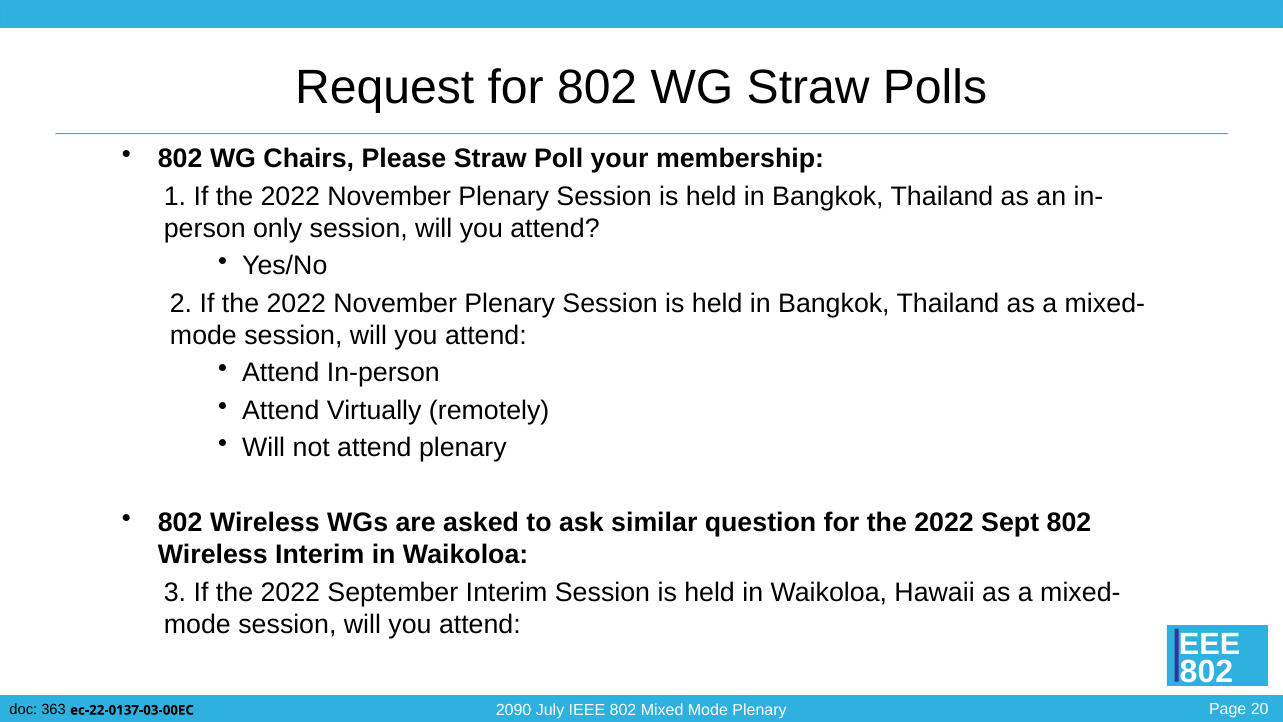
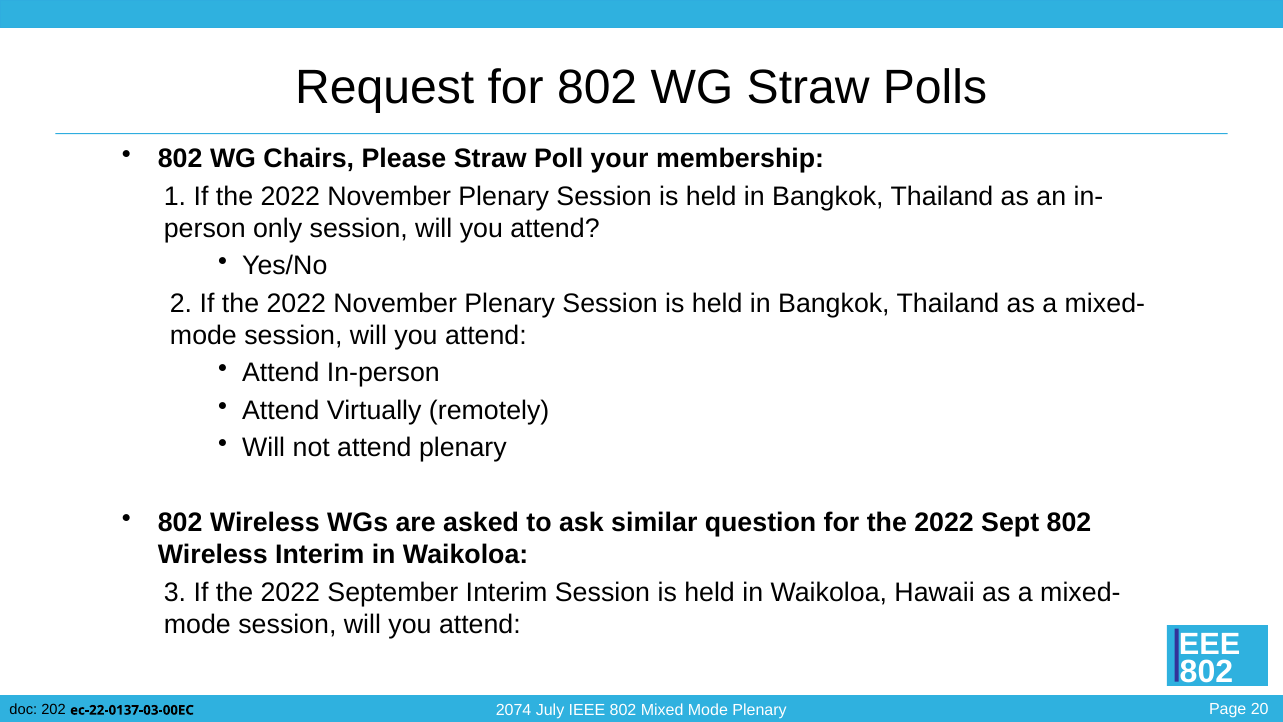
363: 363 -> 202
2090: 2090 -> 2074
